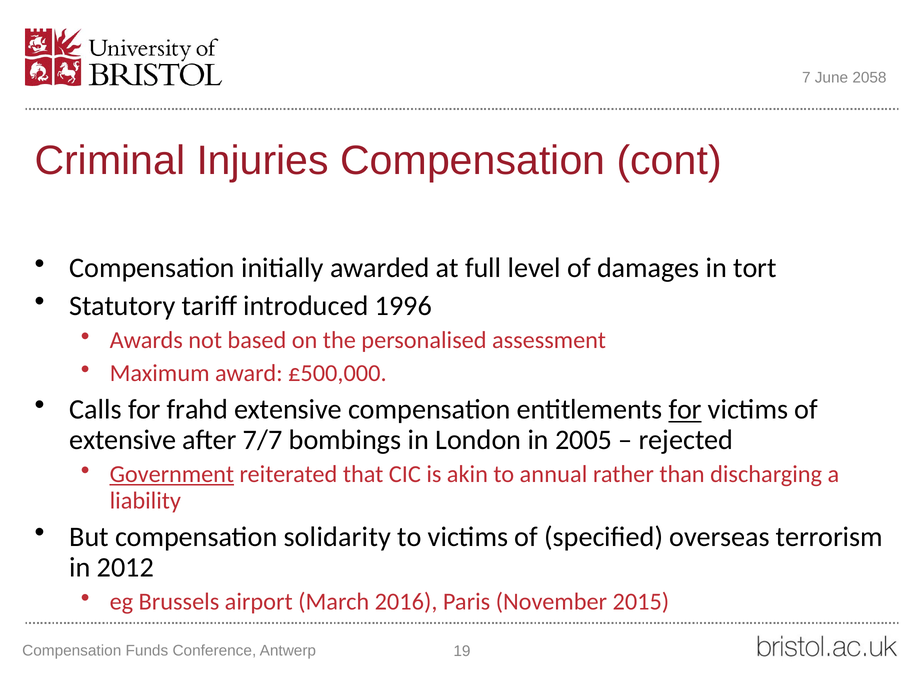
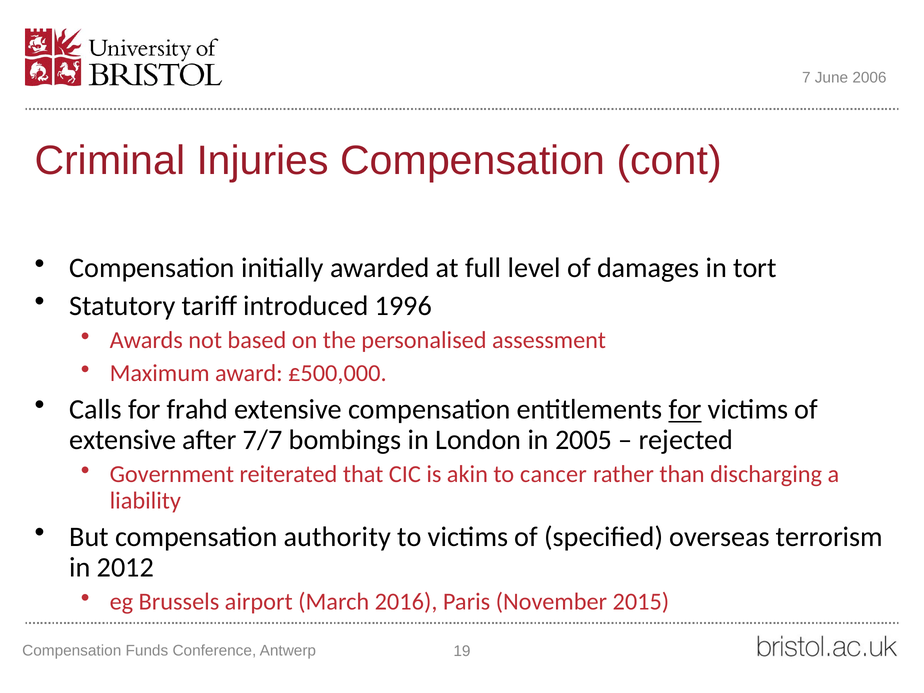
2058: 2058 -> 2006
Government underline: present -> none
annual: annual -> cancer
solidarity: solidarity -> authority
